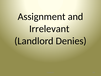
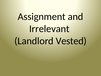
Denies: Denies -> Vested
